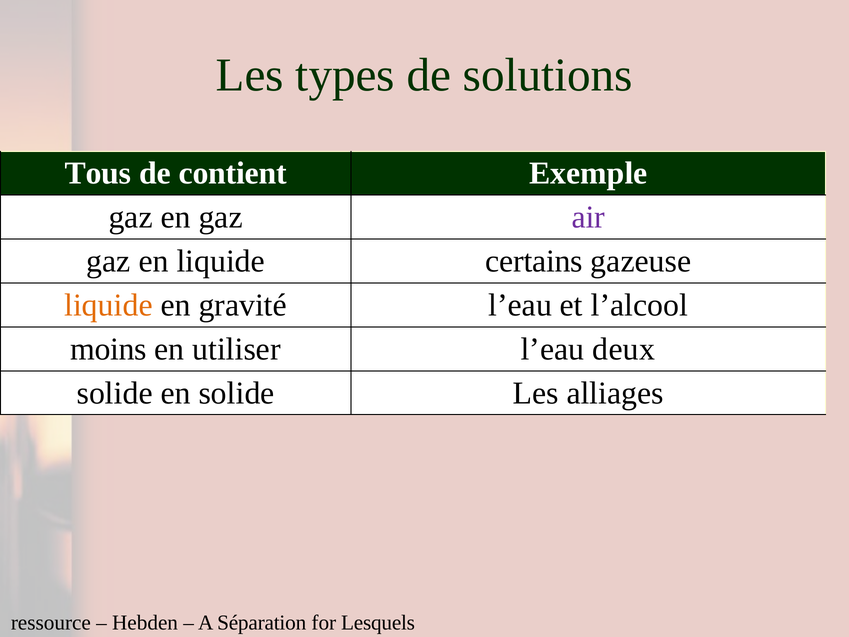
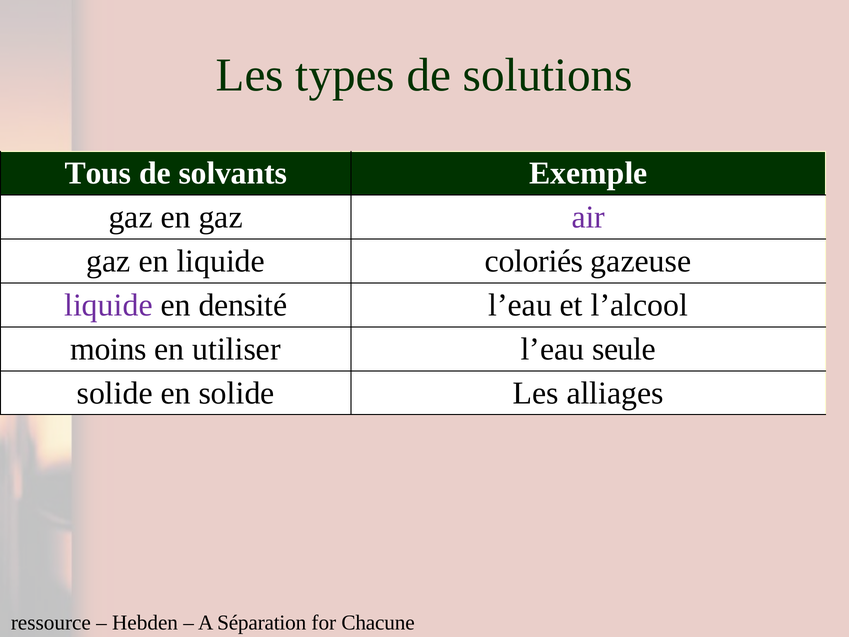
contient: contient -> solvants
certains: certains -> coloriés
liquide at (108, 305) colour: orange -> purple
gravité: gravité -> densité
deux: deux -> seule
Lesquels: Lesquels -> Chacune
